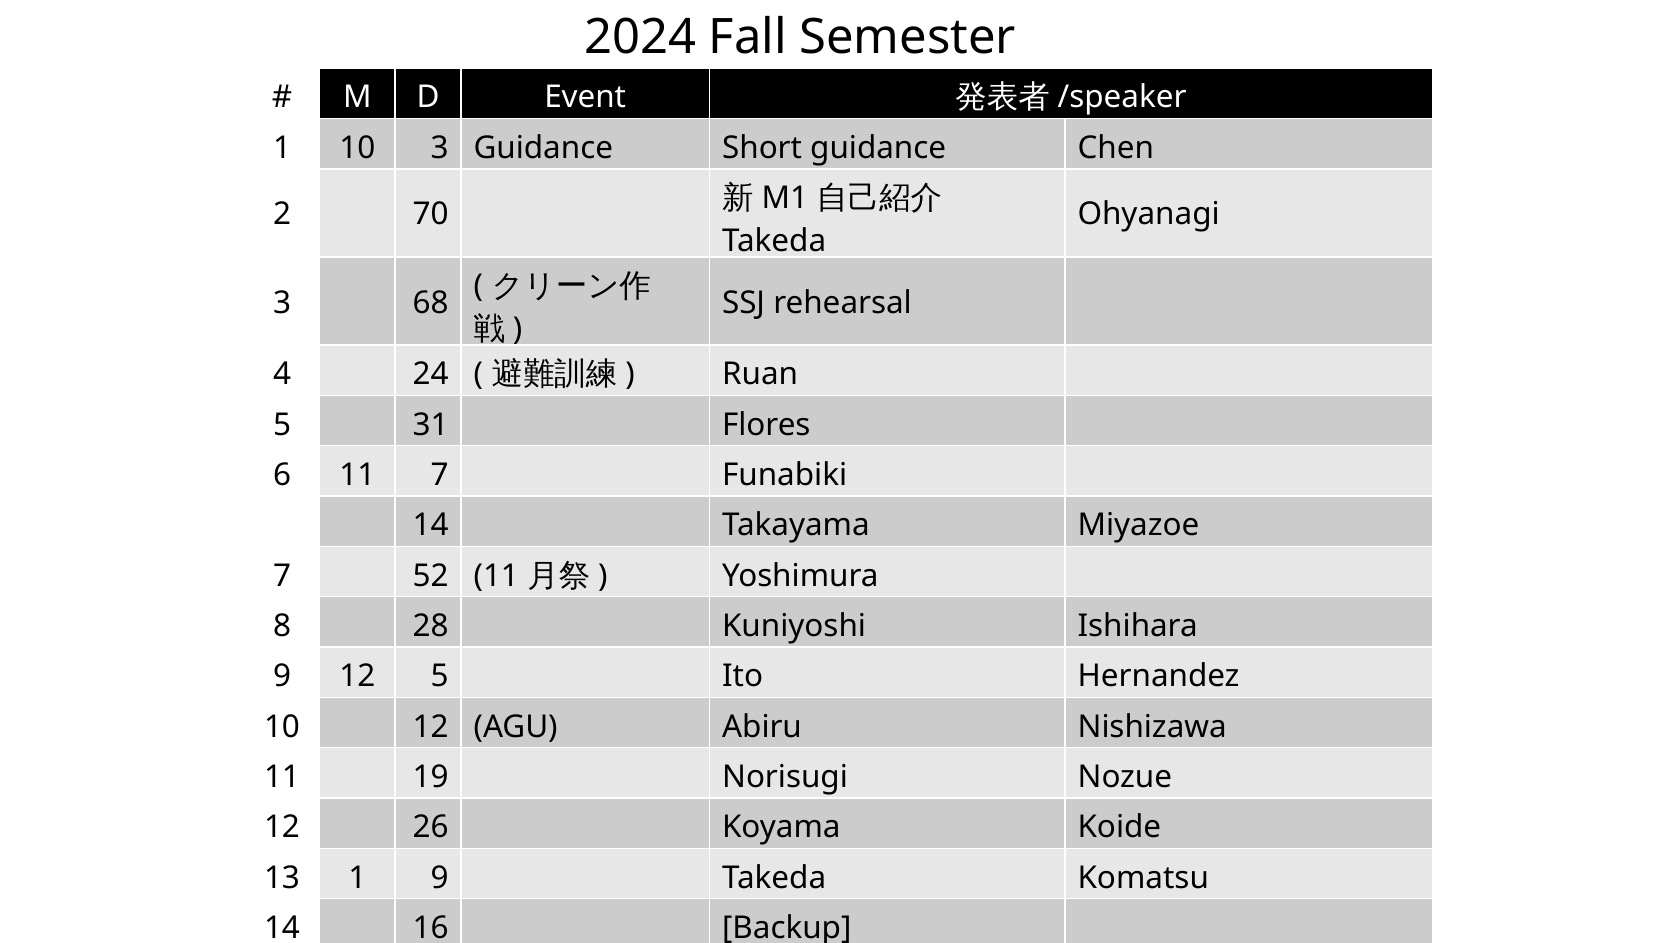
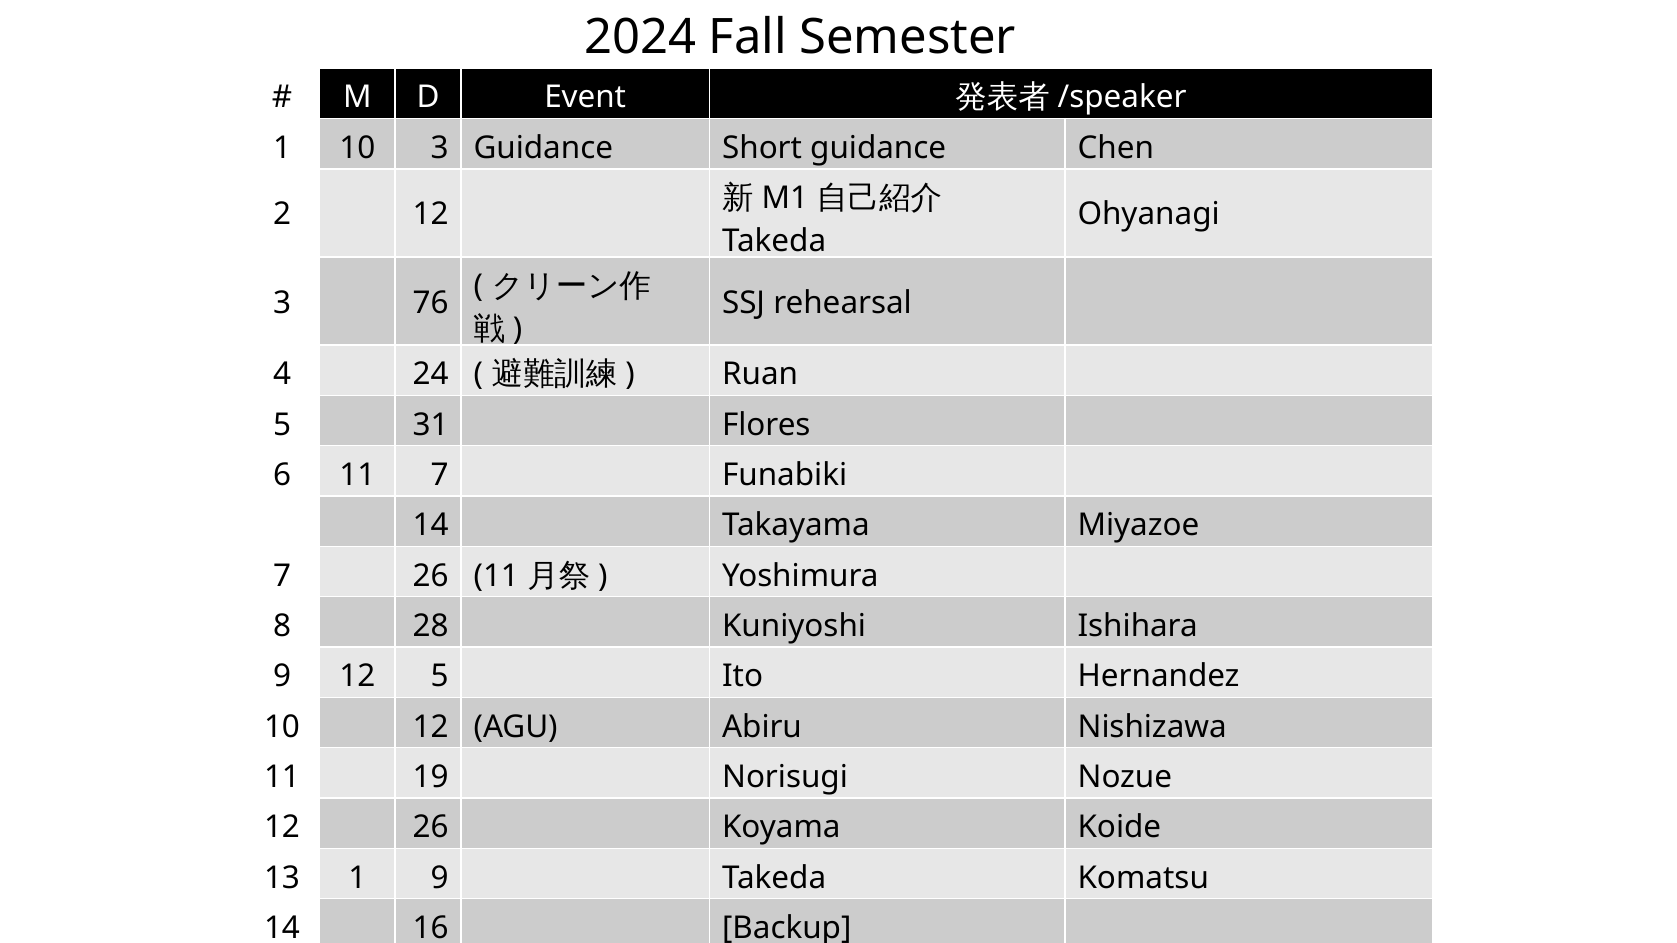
2 70: 70 -> 12
68: 68 -> 76
7 52: 52 -> 26
